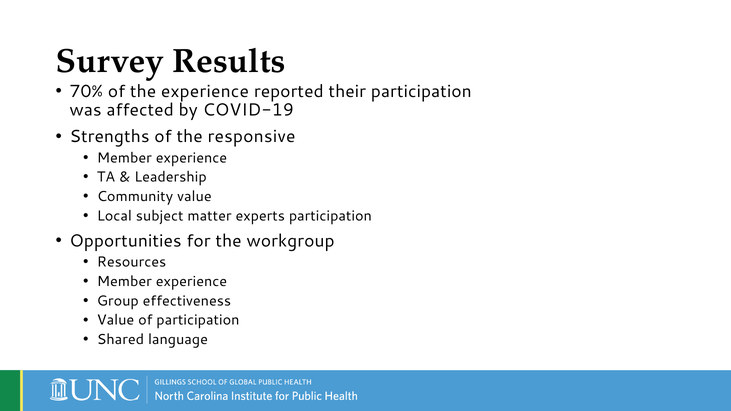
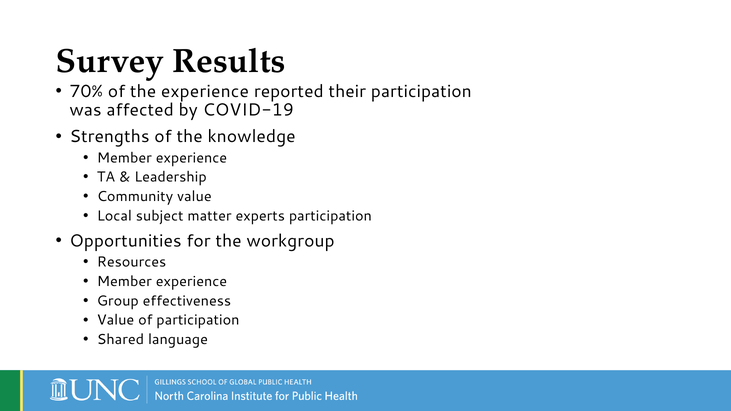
responsive: responsive -> knowledge
